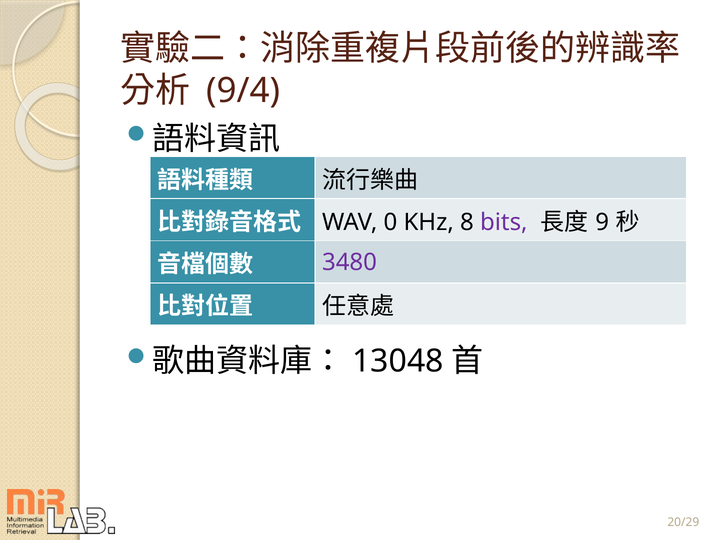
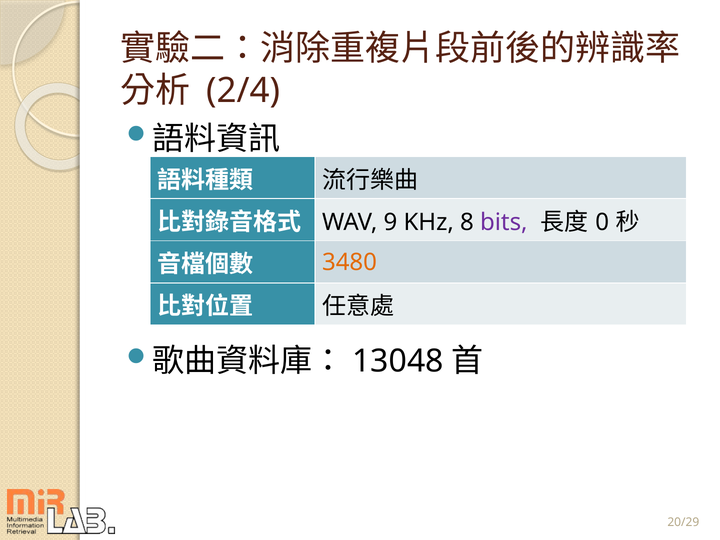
9/4: 9/4 -> 2/4
0: 0 -> 9
9: 9 -> 0
3480 colour: purple -> orange
